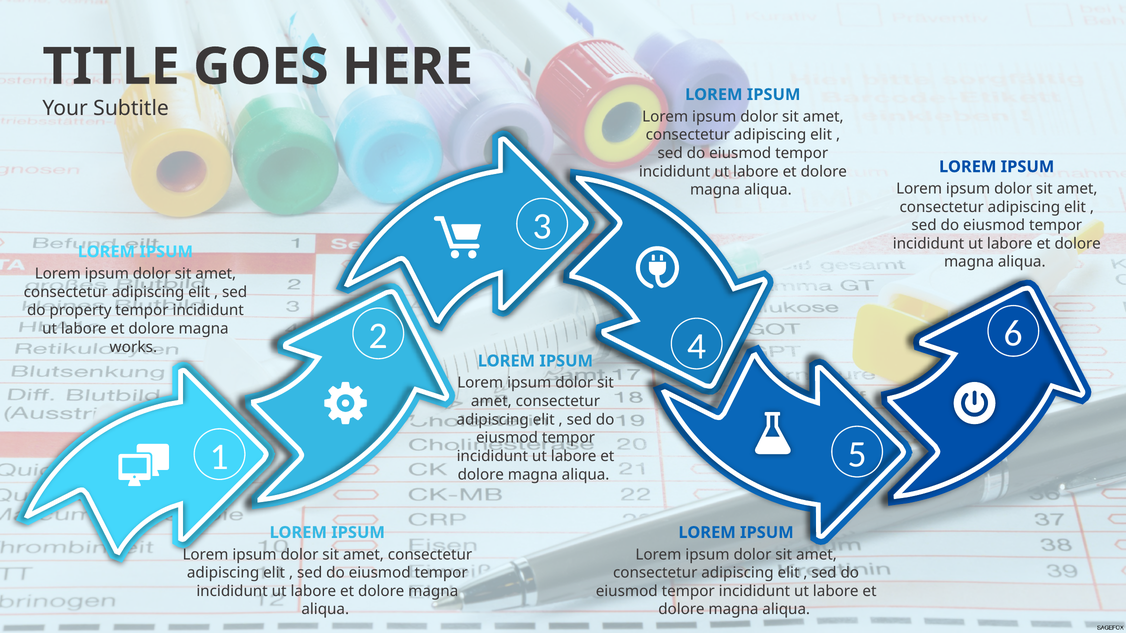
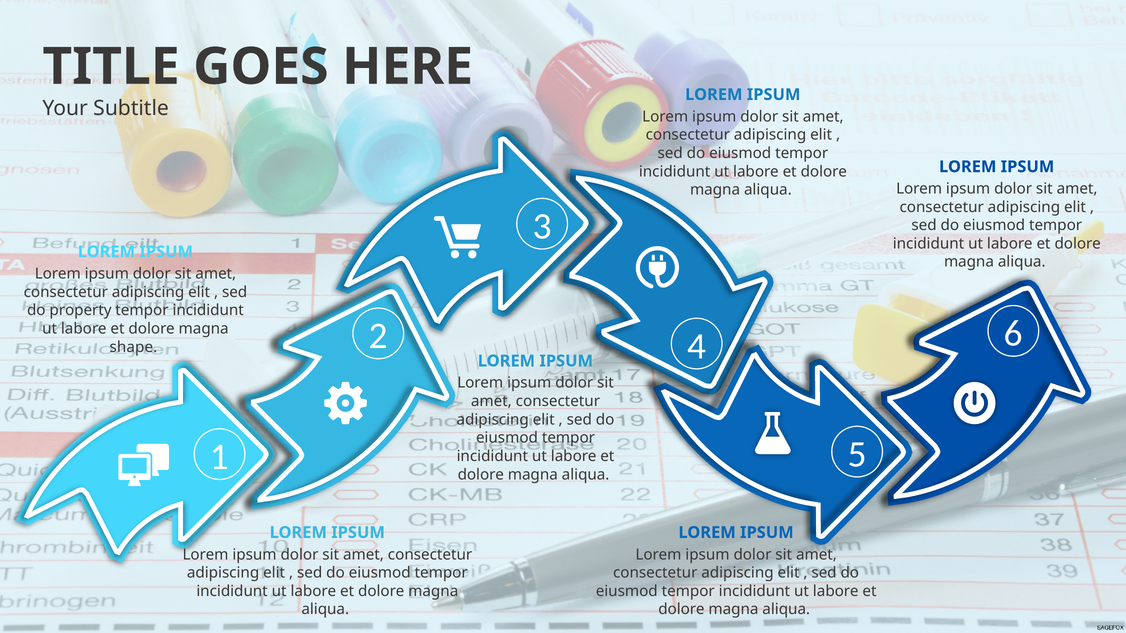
works: works -> shape
